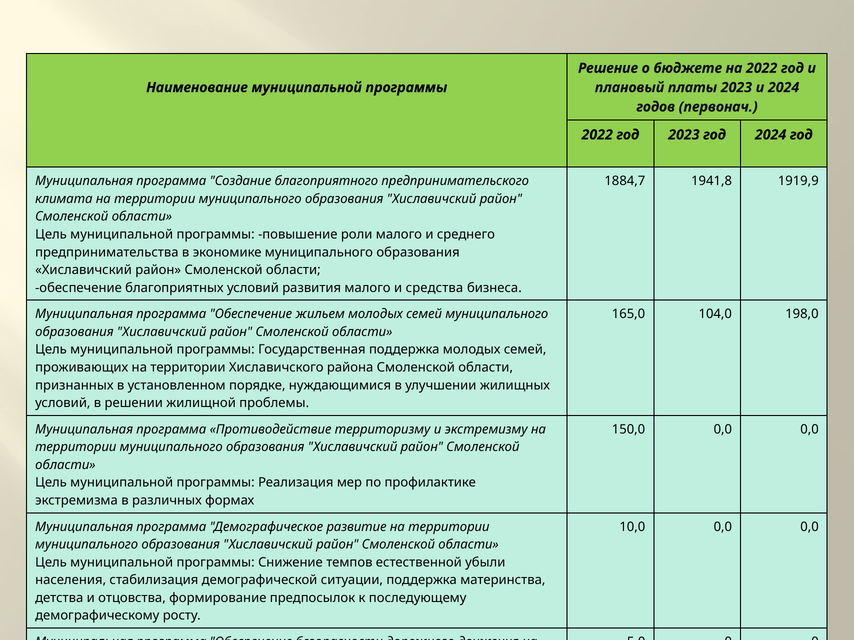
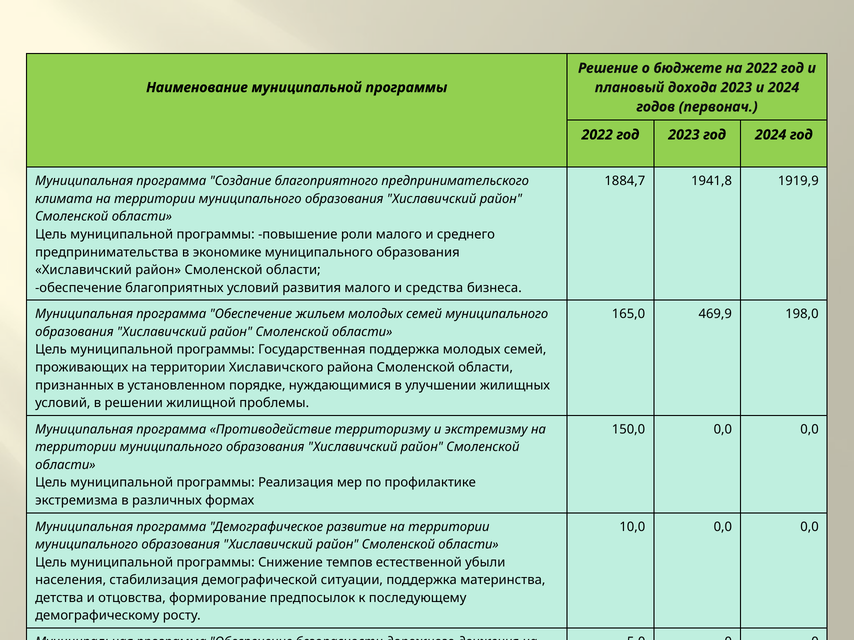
платы: платы -> дохода
104,0: 104,0 -> 469,9
